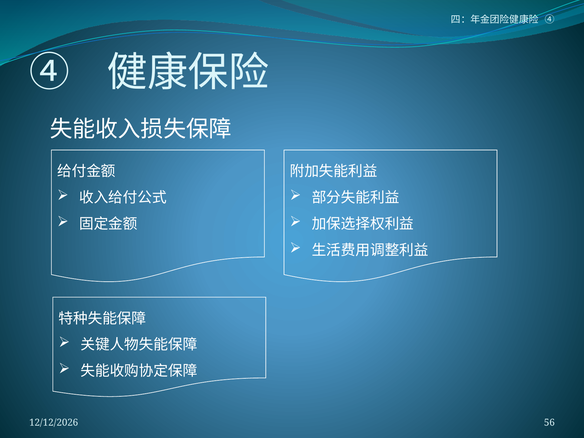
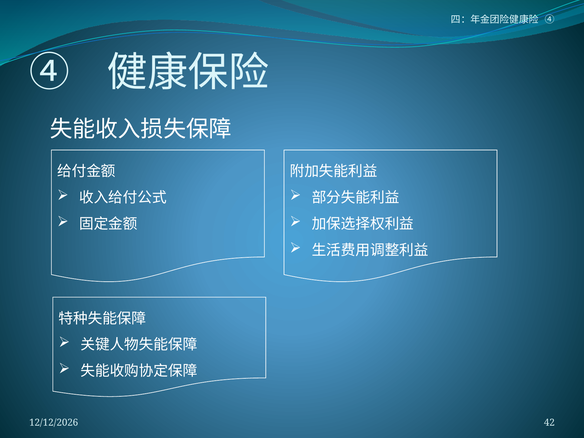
56: 56 -> 42
